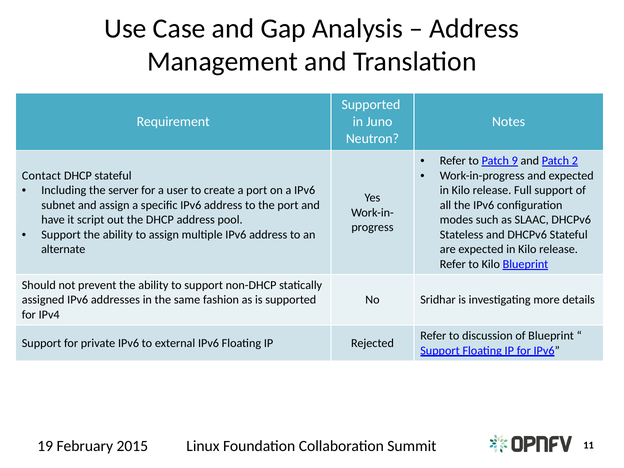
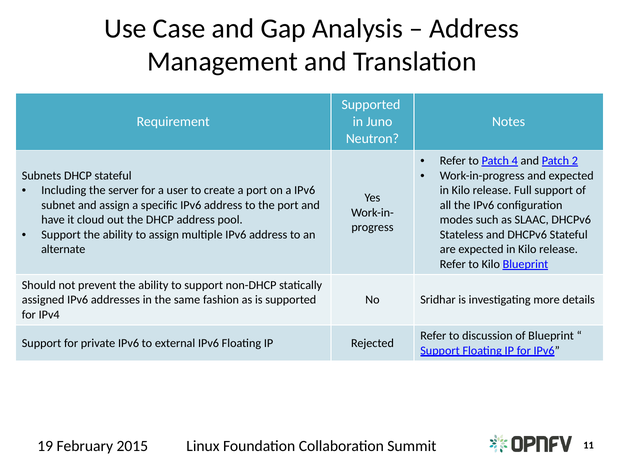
9: 9 -> 4
Contact: Contact -> Subnets
script: script -> cloud
